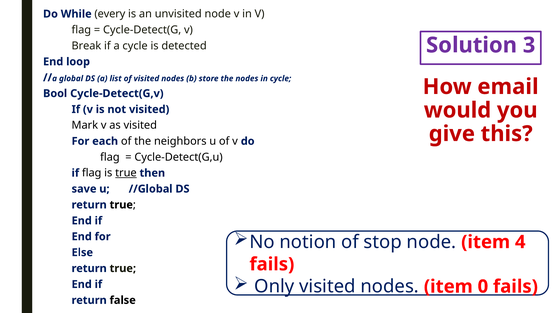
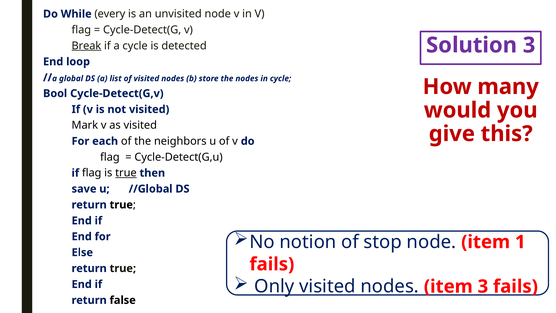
Break underline: none -> present
email: email -> many
4: 4 -> 1
item 0: 0 -> 3
